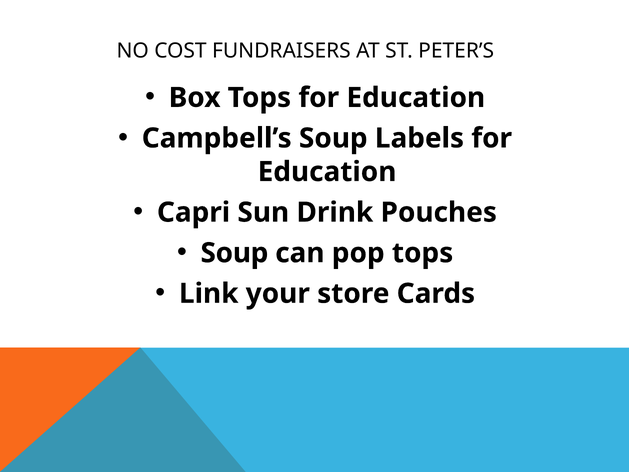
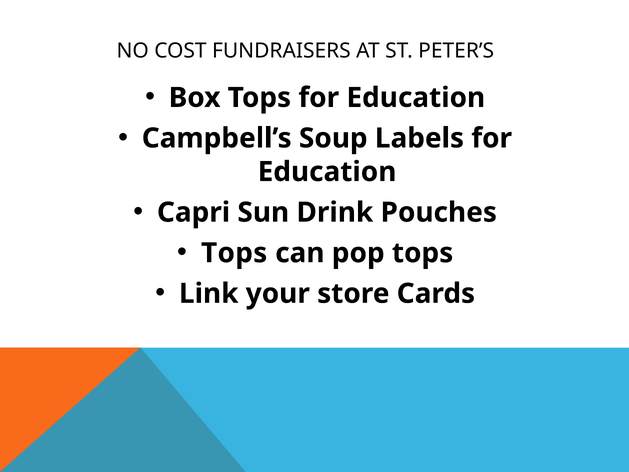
Soup at (234, 253): Soup -> Tops
